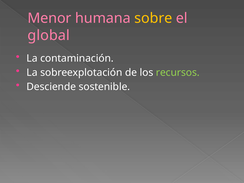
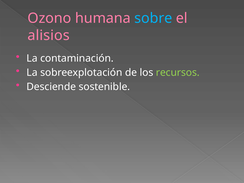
Menor: Menor -> Ozono
sobre colour: yellow -> light blue
global: global -> alisios
